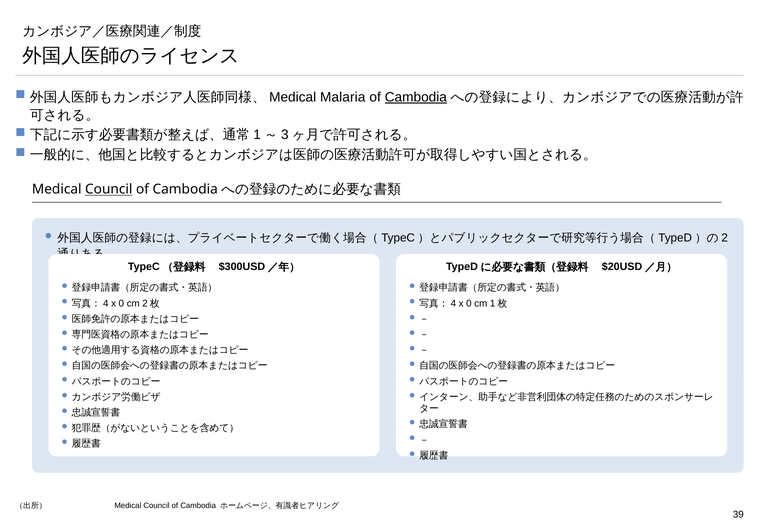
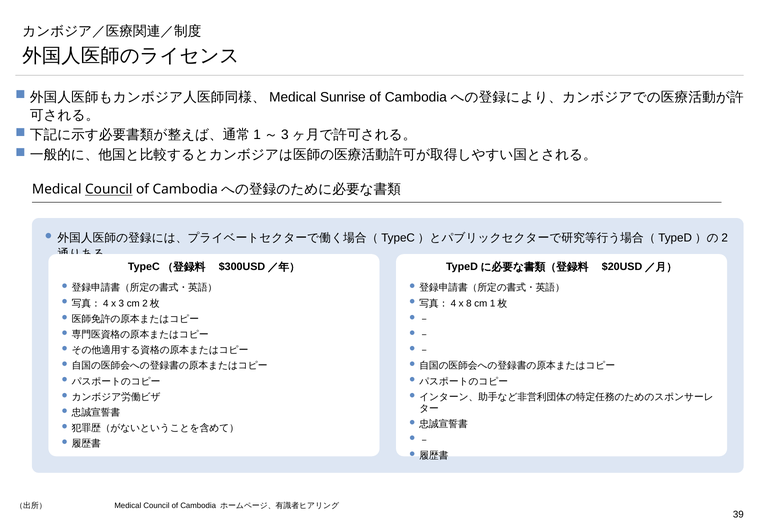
Malaria: Malaria -> Sunrise
Cambodia at (416, 97) underline: present -> none
0 at (121, 303): 0 -> 3
0 at (469, 303): 0 -> 8
